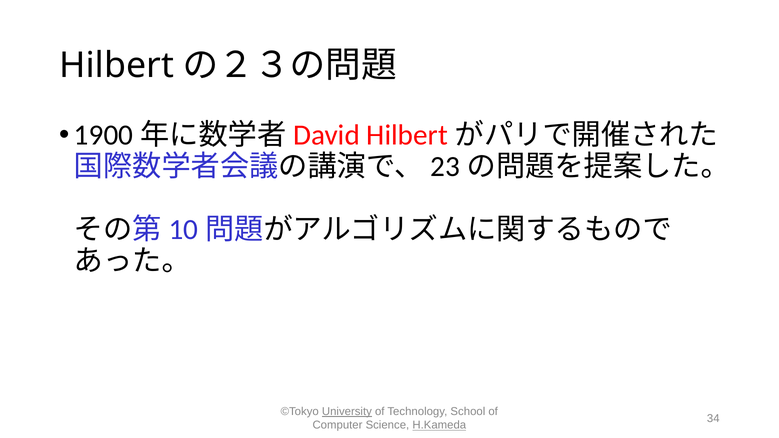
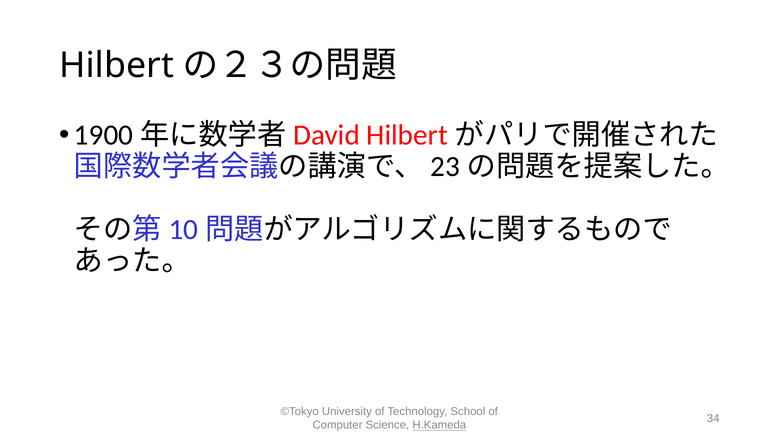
University underline: present -> none
